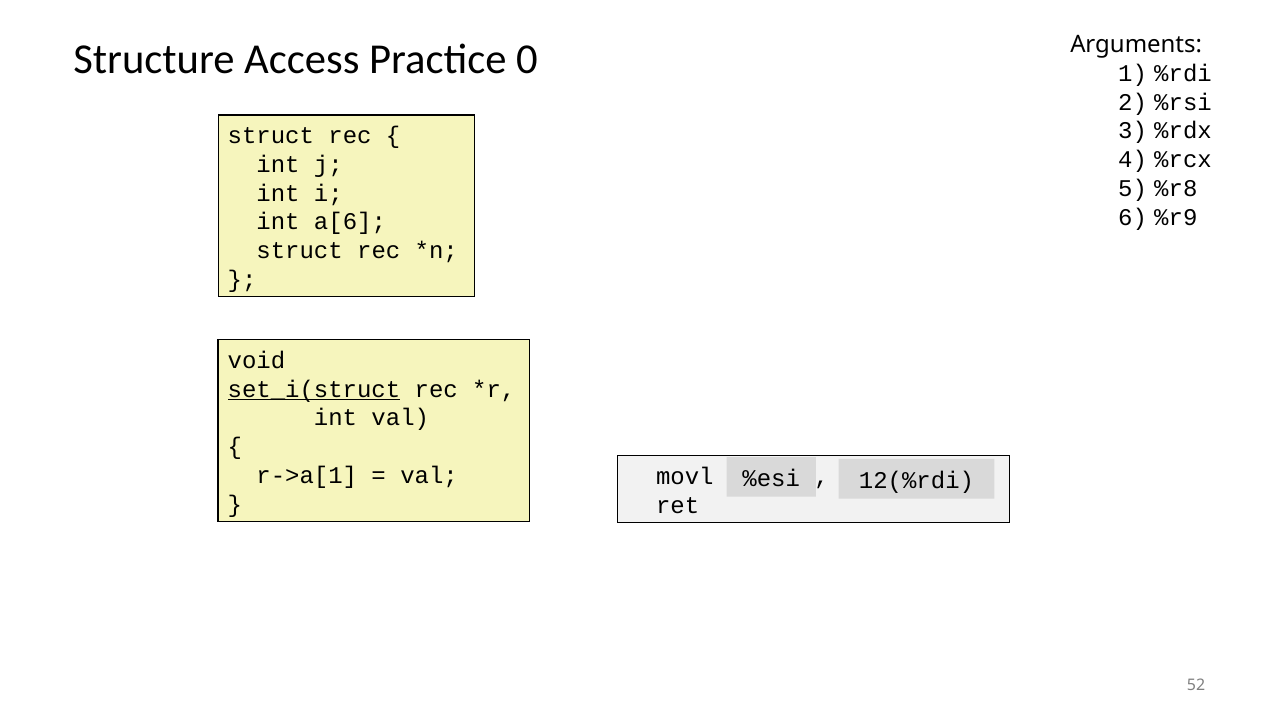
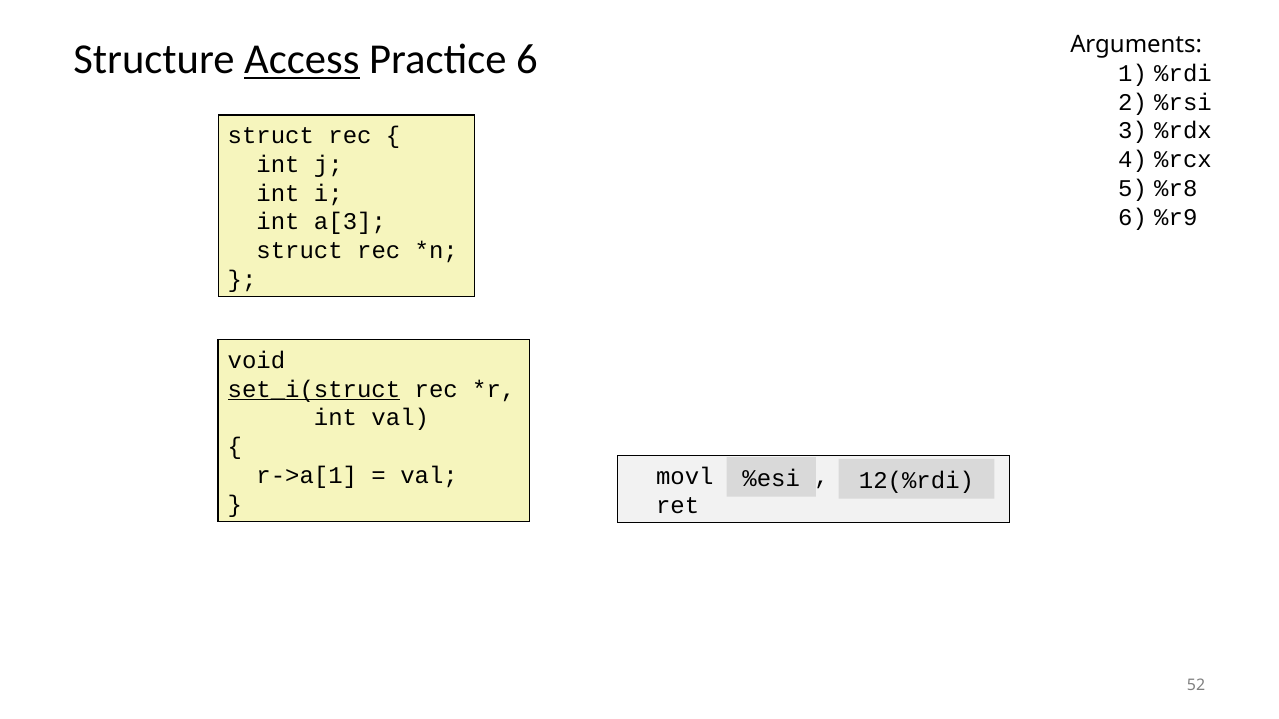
Access underline: none -> present
Practice 0: 0 -> 6
a[6: a[6 -> a[3
